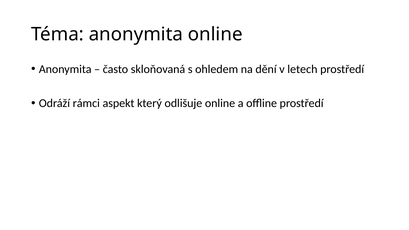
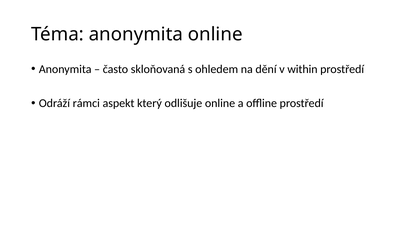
letech: letech -> within
